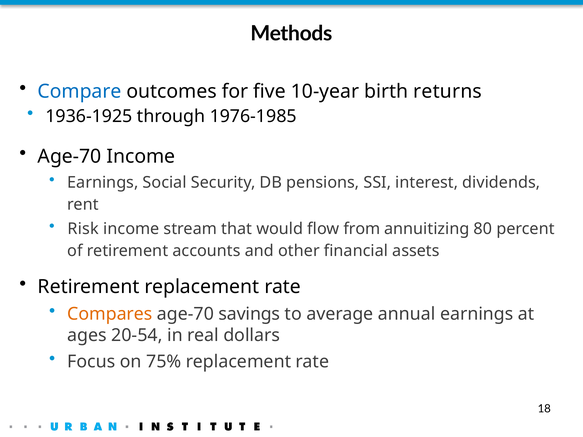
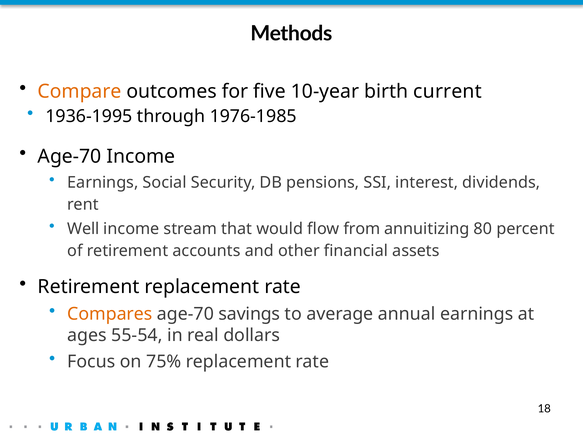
Compare colour: blue -> orange
returns: returns -> current
1936-1925: 1936-1925 -> 1936-1995
Risk: Risk -> Well
20-54: 20-54 -> 55-54
